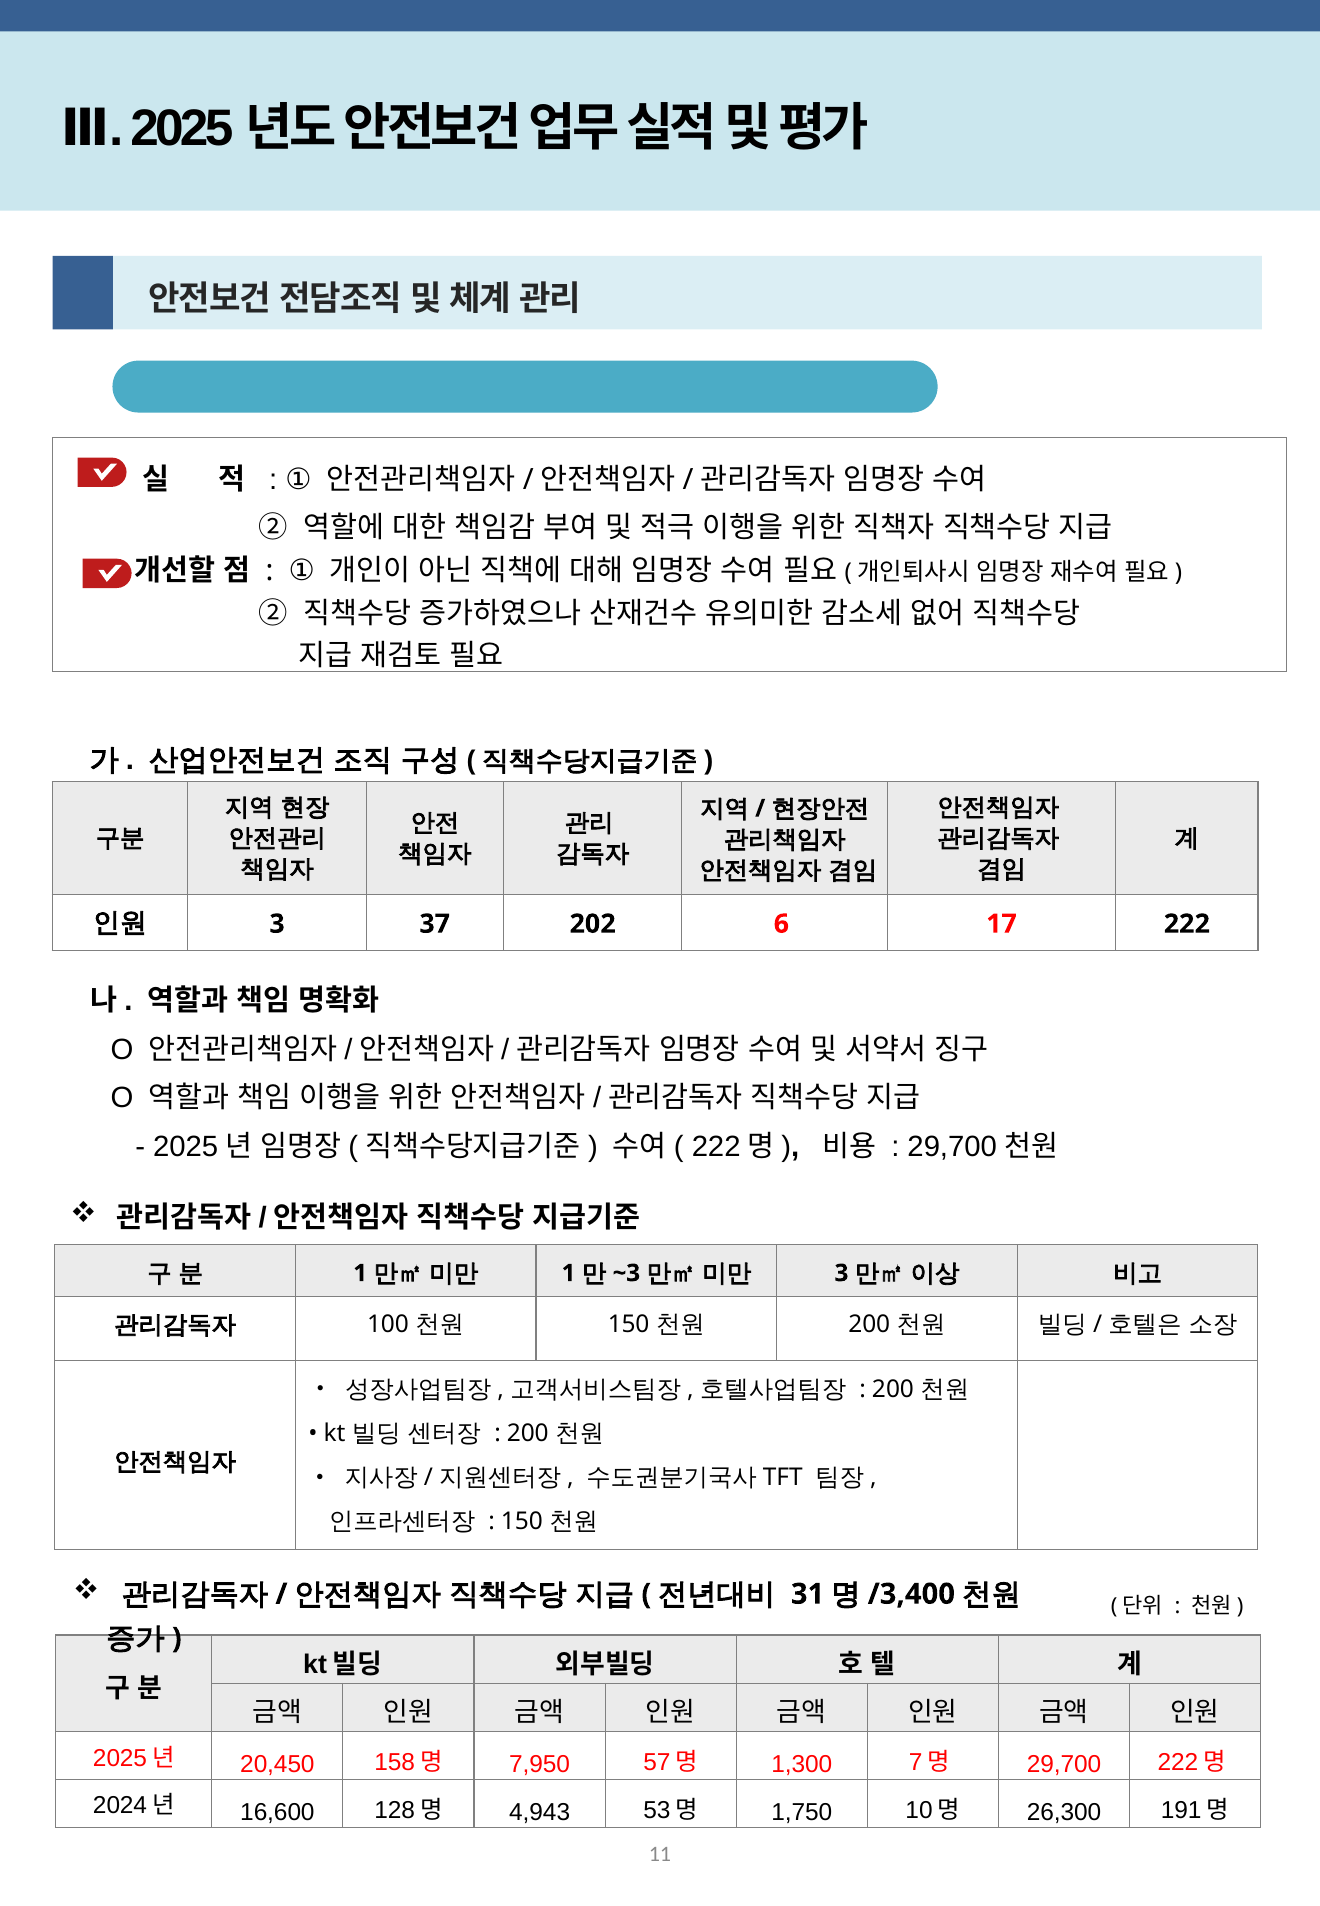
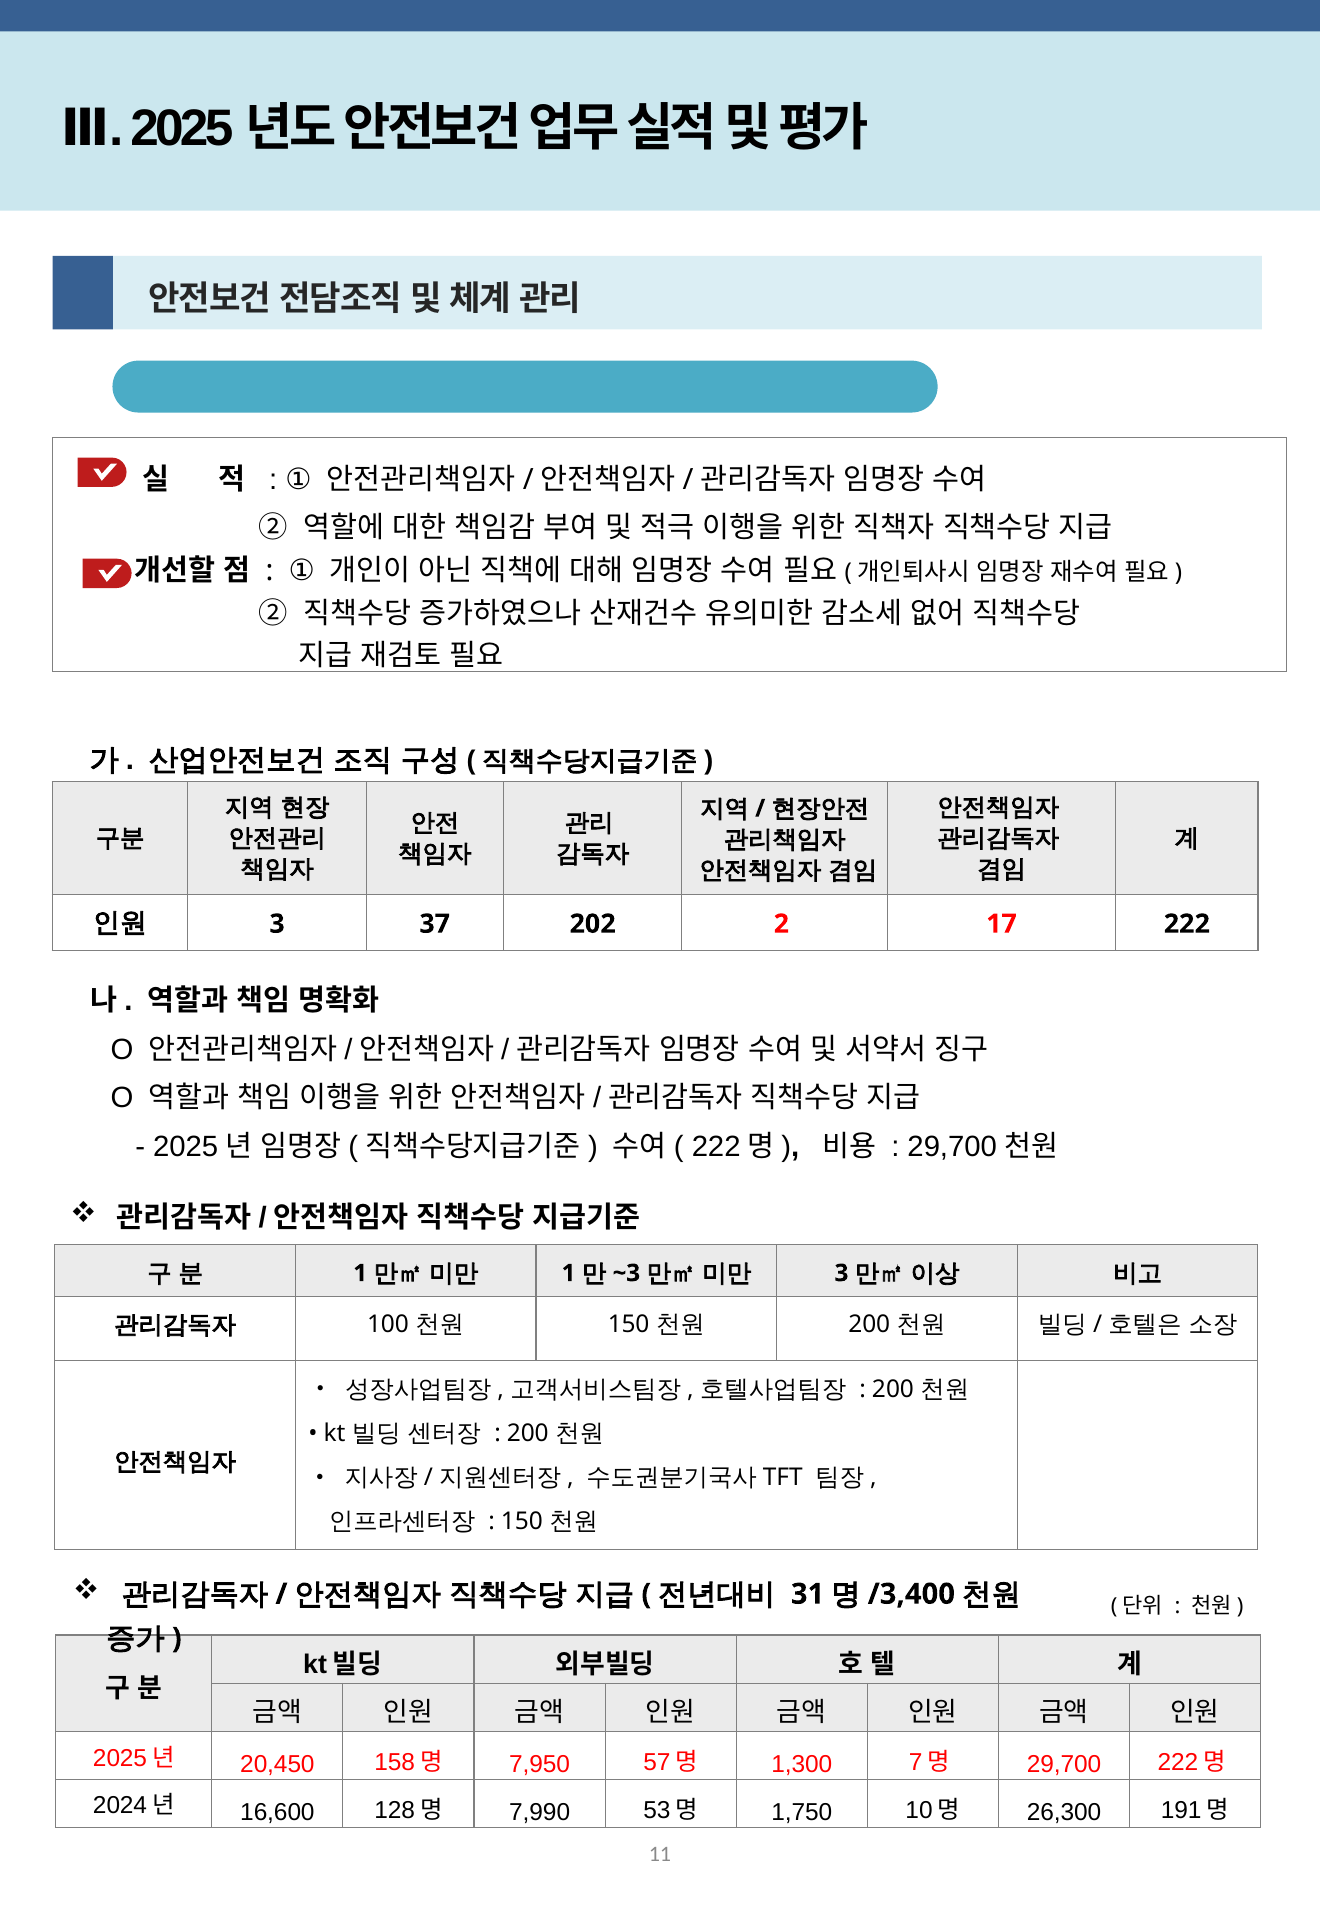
6: 6 -> 2
4,943: 4,943 -> 7,990
